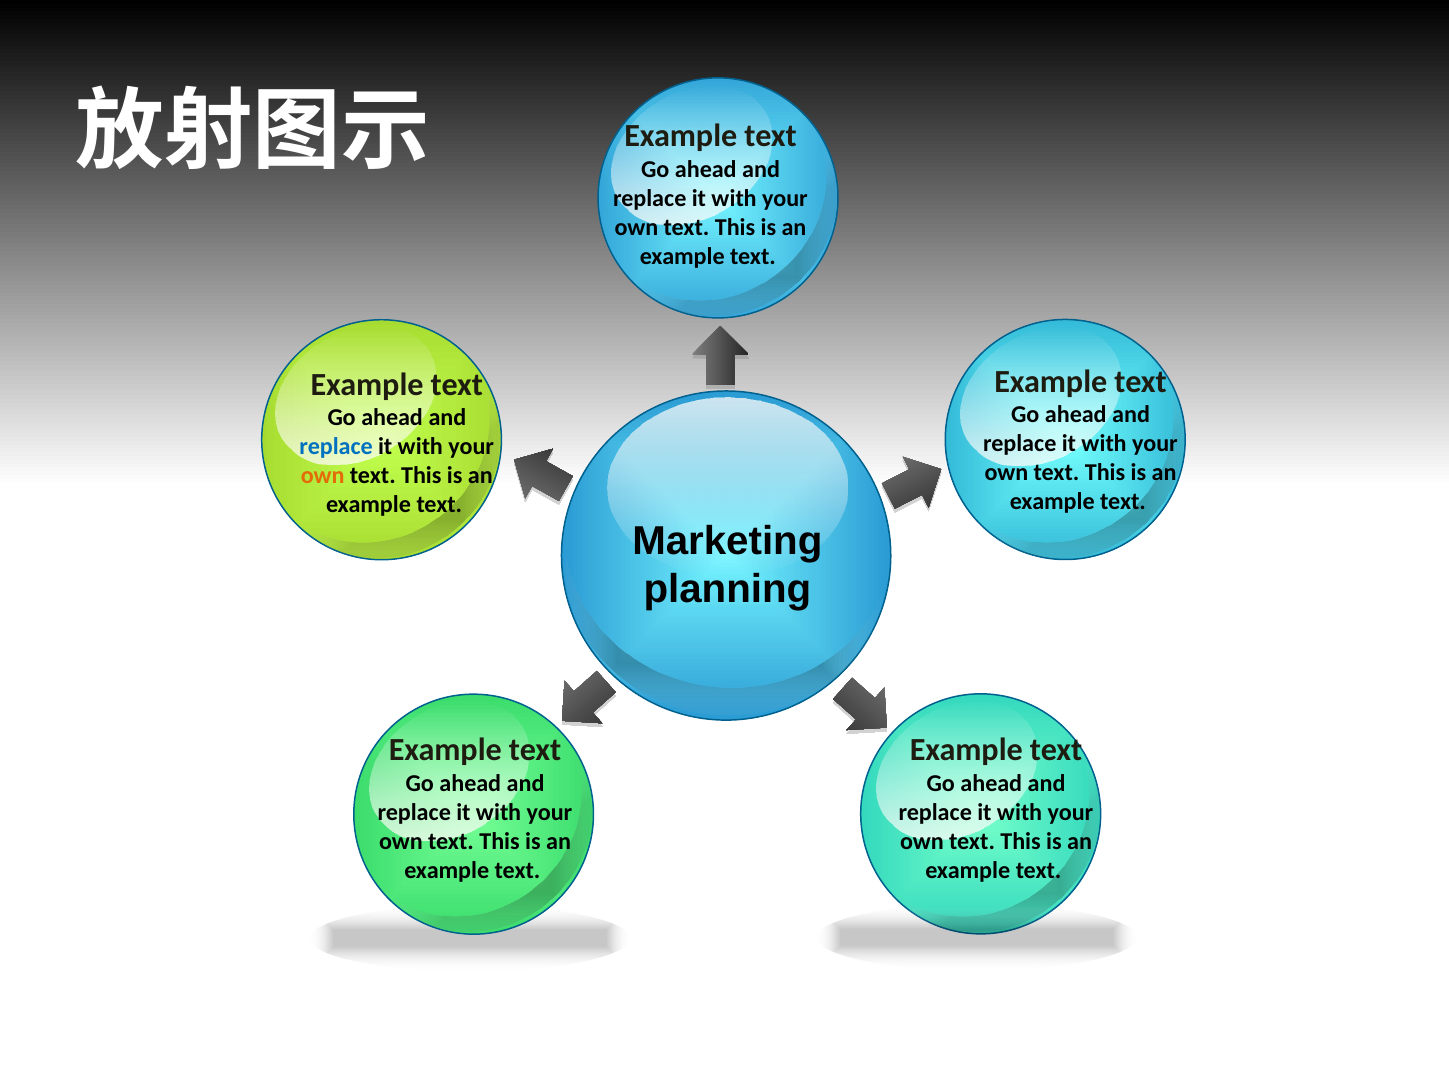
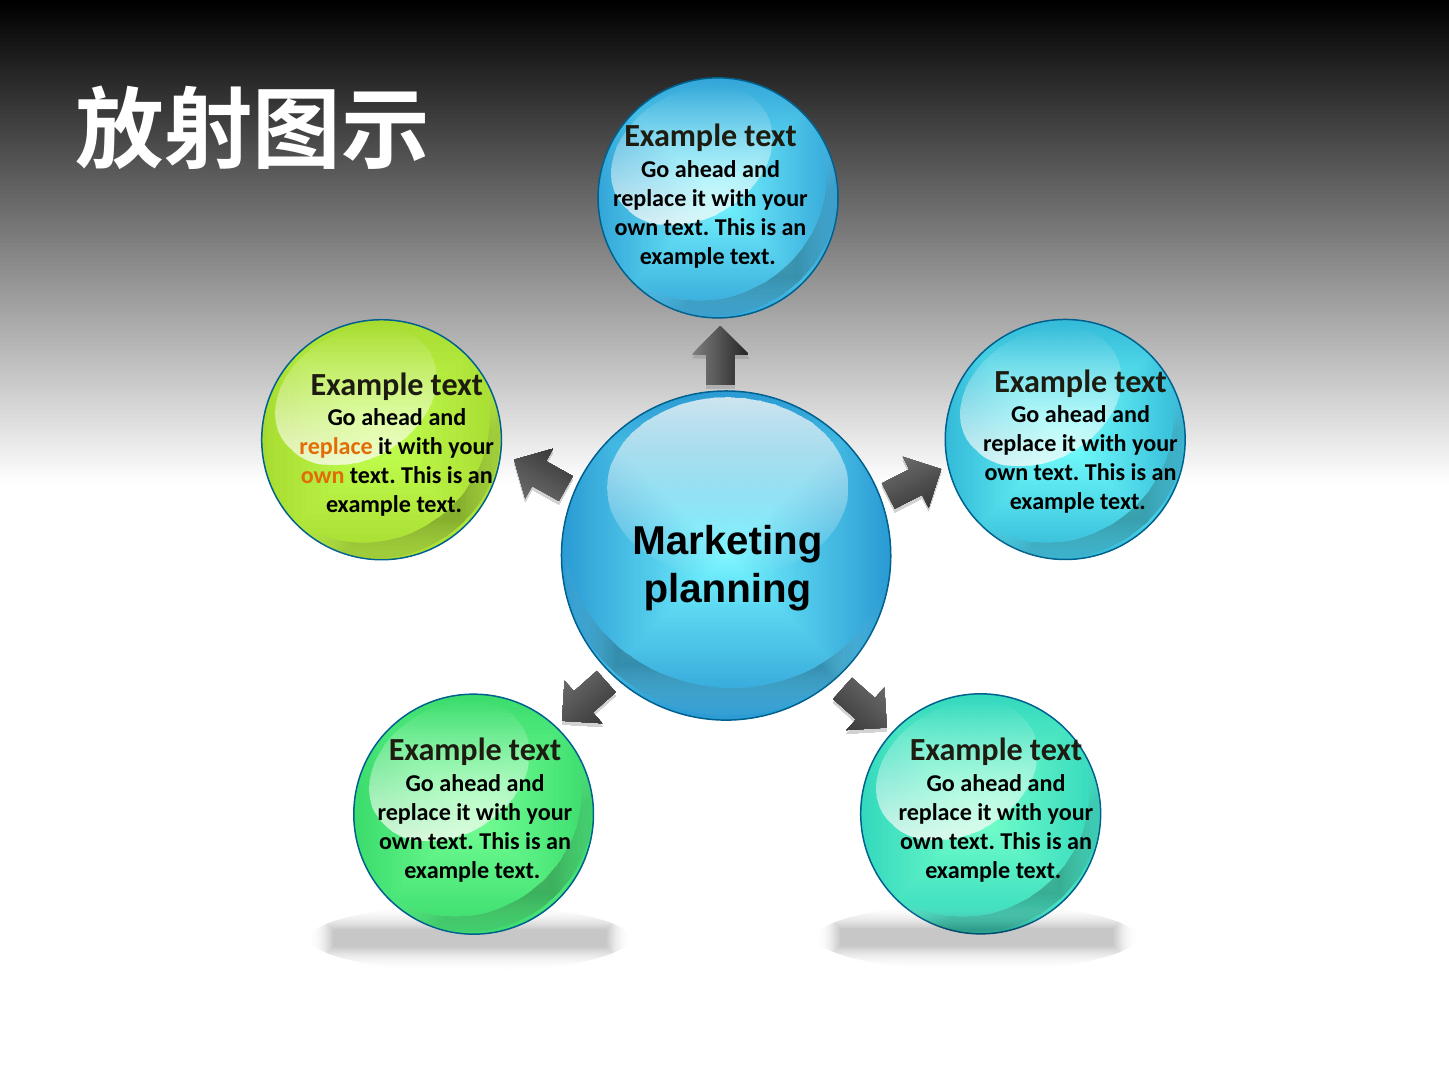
replace at (336, 447) colour: blue -> orange
